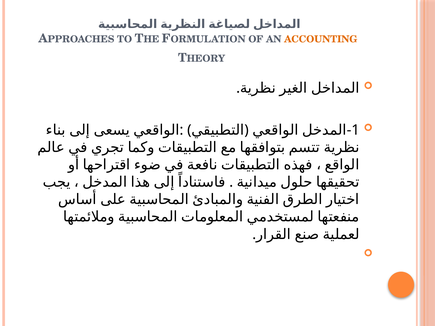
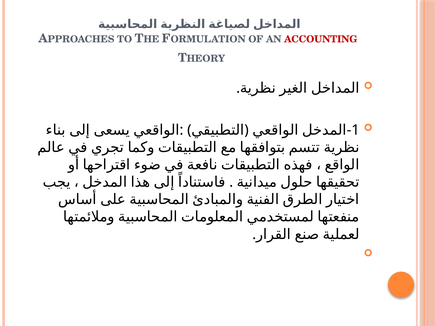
ACCOUNTING colour: orange -> red
